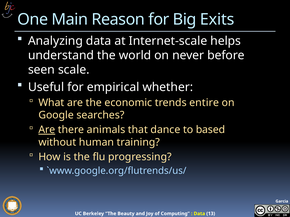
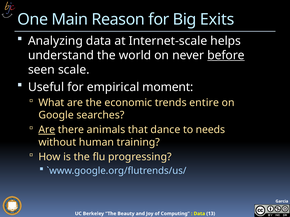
before underline: none -> present
whether: whether -> moment
based: based -> needs
